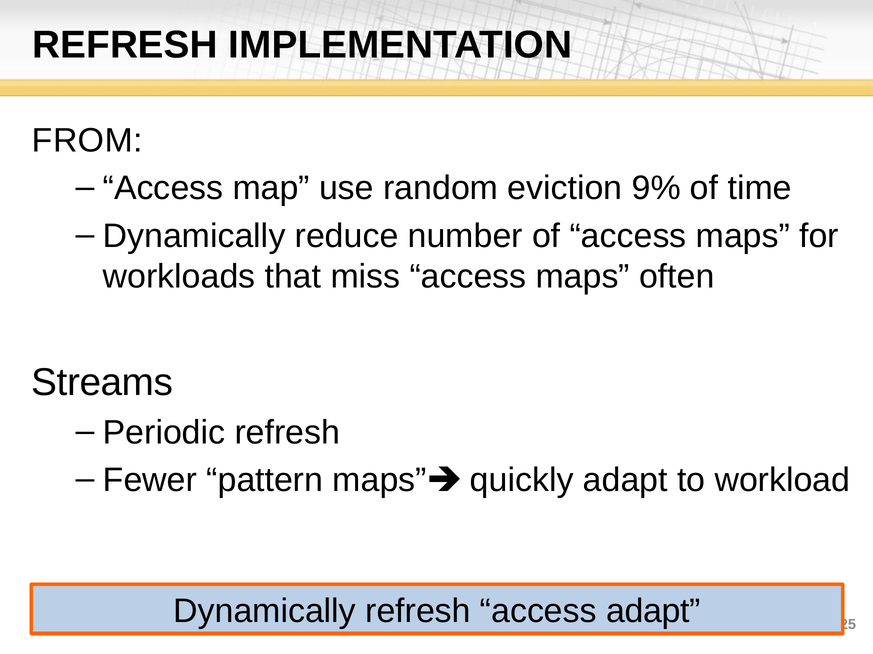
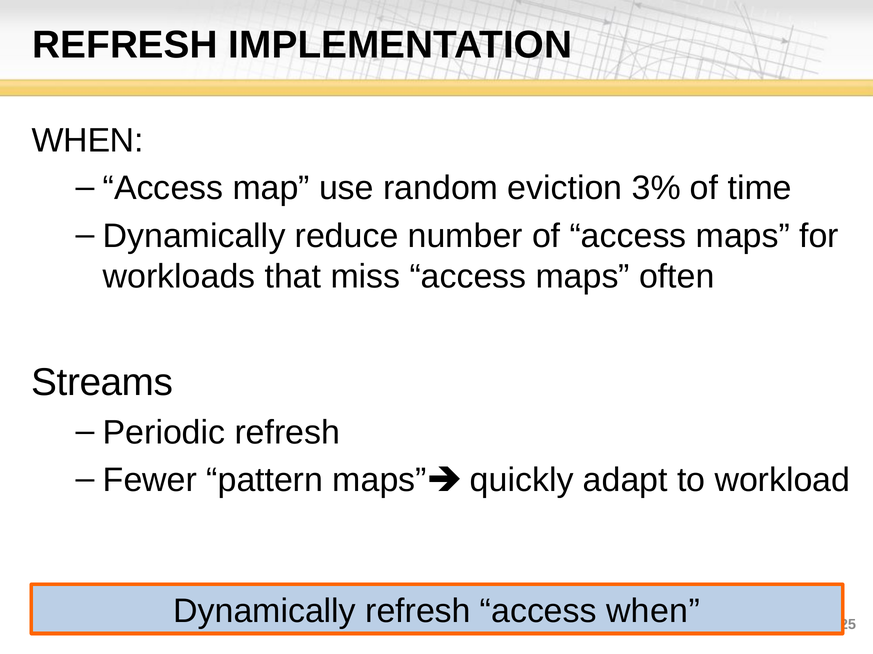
FROM at (87, 141): FROM -> WHEN
9%: 9% -> 3%
access adapt: adapt -> when
